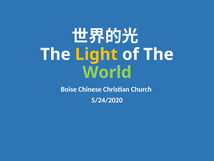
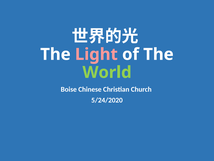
Light colour: yellow -> pink
